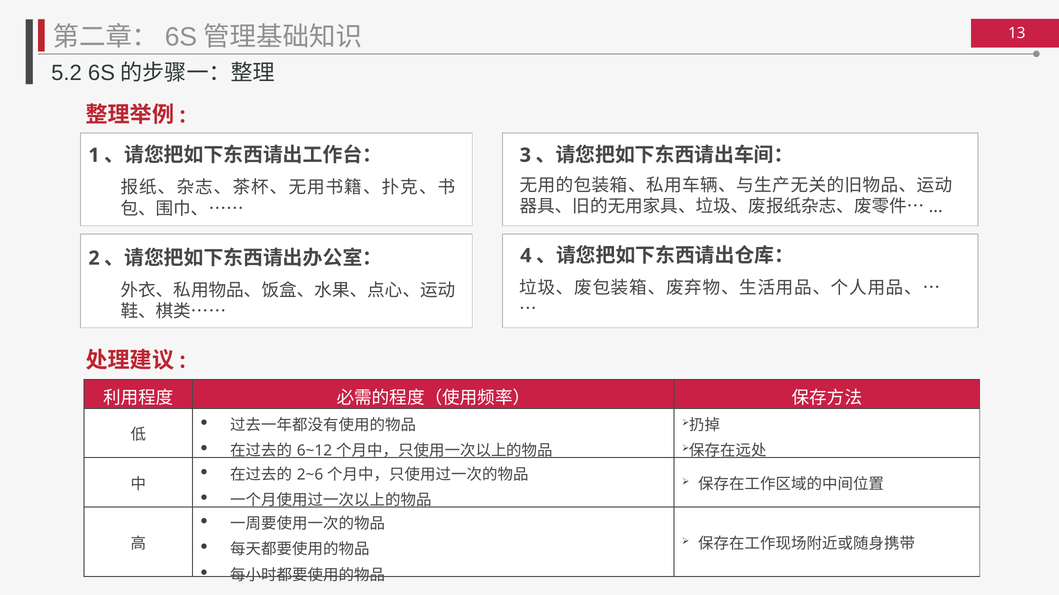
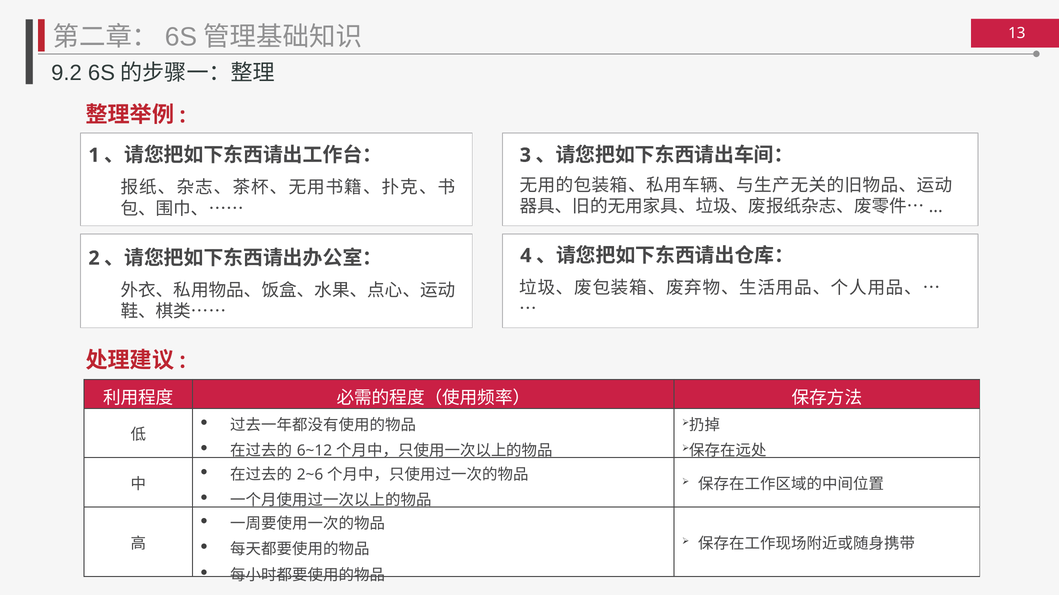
5.2: 5.2 -> 9.2
